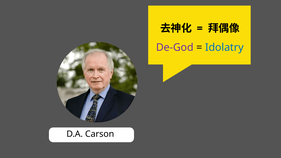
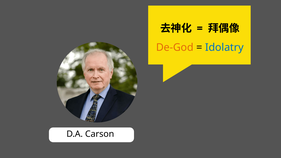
De-God colour: purple -> orange
